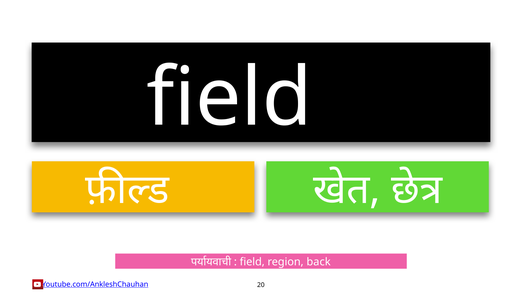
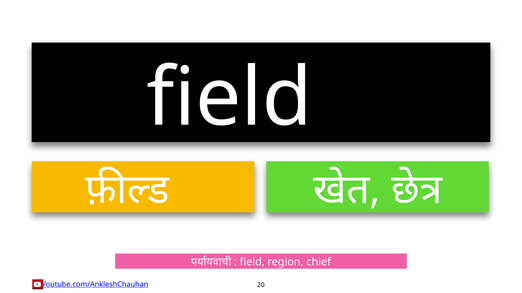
back: back -> chief
